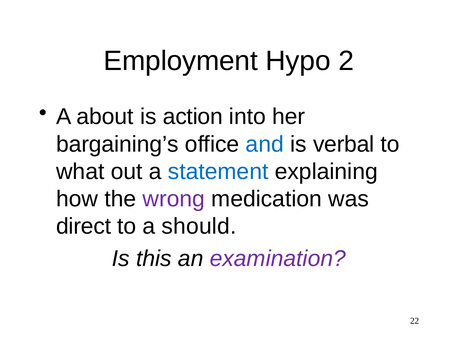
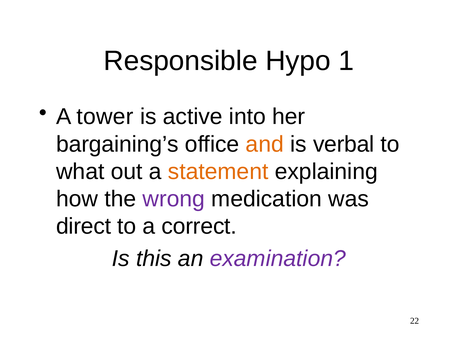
Employment: Employment -> Responsible
2: 2 -> 1
about: about -> tower
action: action -> active
and colour: blue -> orange
statement colour: blue -> orange
should: should -> correct
